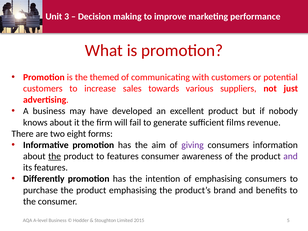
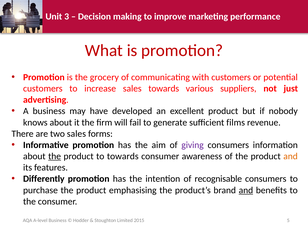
themed: themed -> grocery
two eight: eight -> sales
to features: features -> towards
and at (291, 156) colour: purple -> orange
of emphasising: emphasising -> recognisable
and at (246, 190) underline: none -> present
